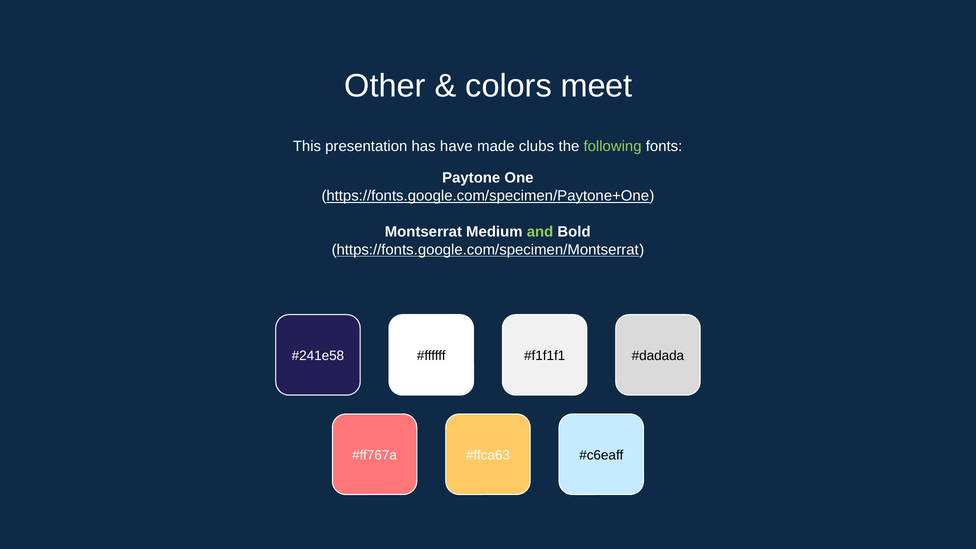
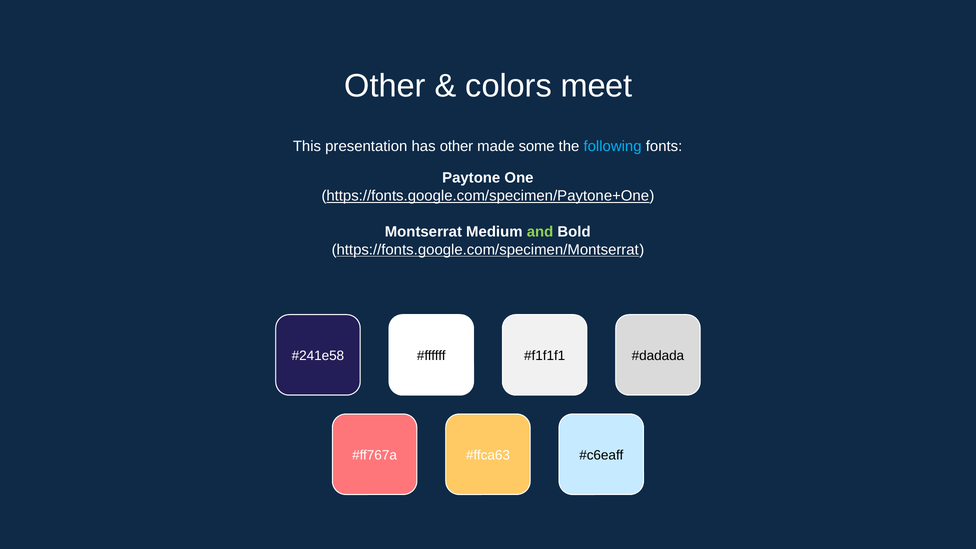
has have: have -> other
clubs: clubs -> some
following colour: light green -> light blue
